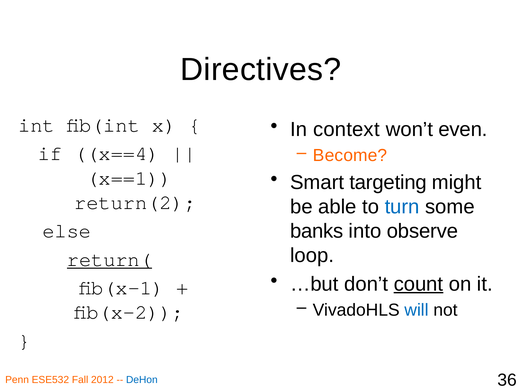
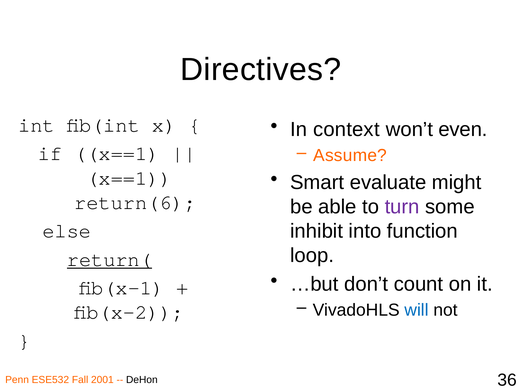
if x==4: x==4 -> x==1
Become: Become -> Assume
targeting: targeting -> evaluate
return(2: return(2 -> return(6
turn colour: blue -> purple
banks: banks -> inhibit
observe: observe -> function
count underline: present -> none
2012: 2012 -> 2001
DeHon colour: blue -> black
